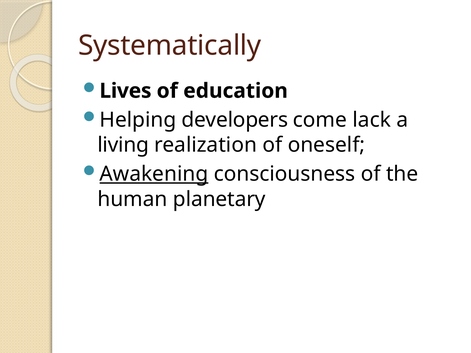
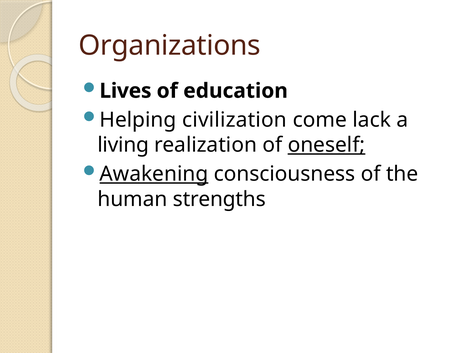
Systematically: Systematically -> Organizations
developers: developers -> civilization
oneself underline: none -> present
planetary: planetary -> strengths
